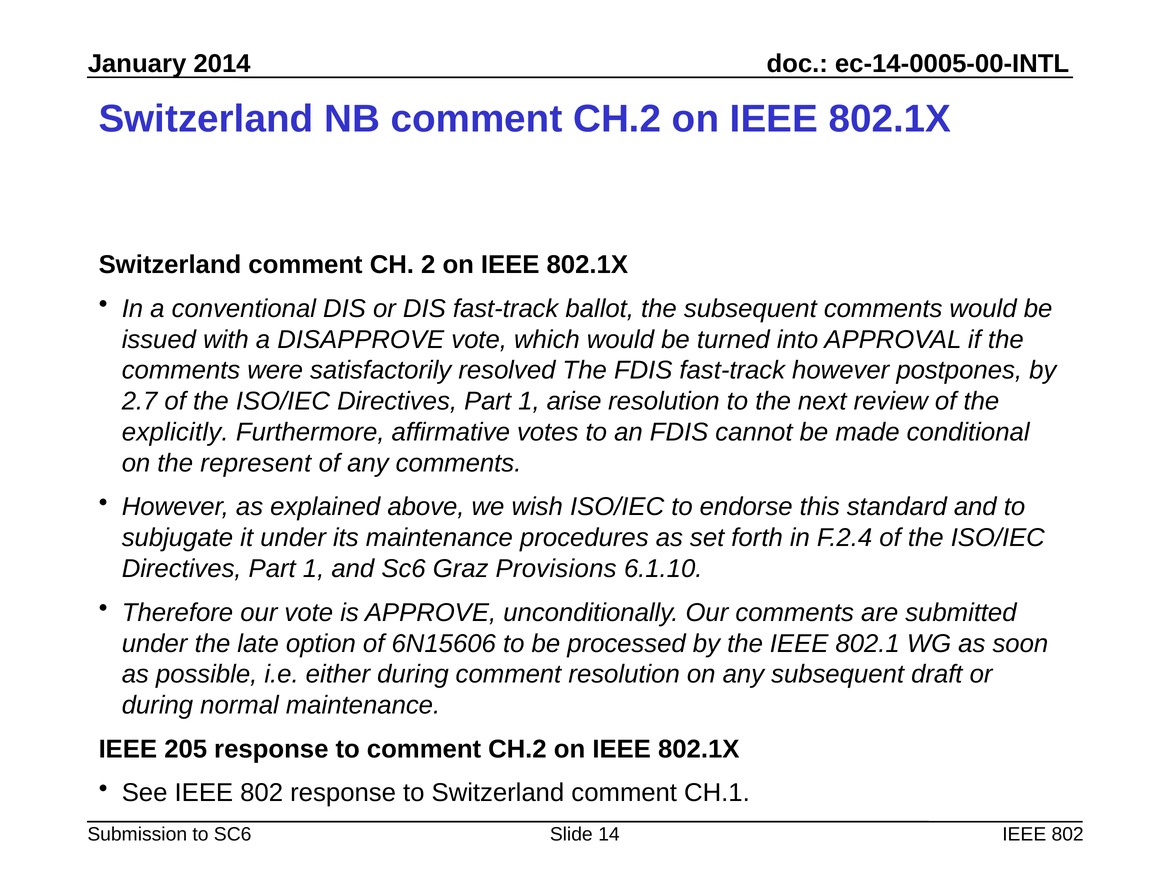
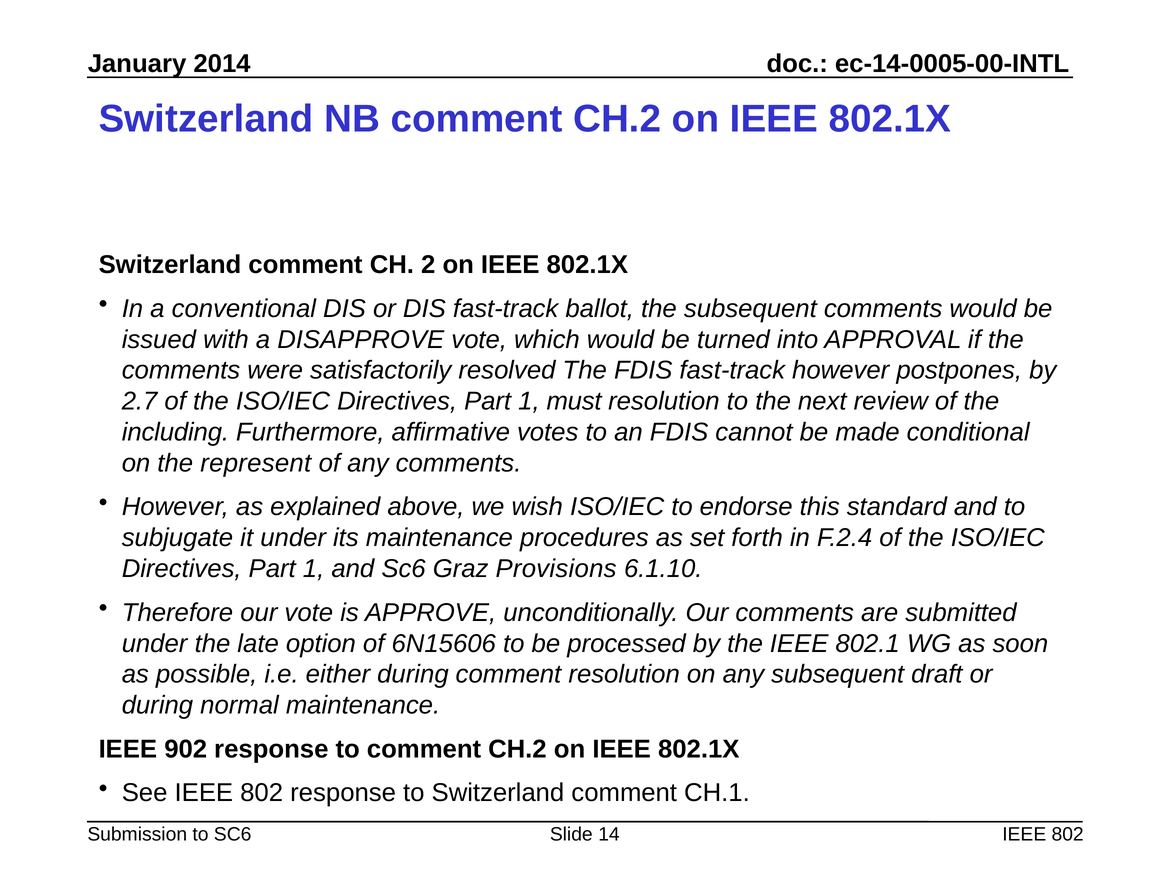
arise: arise -> must
explicitly: explicitly -> including
205: 205 -> 902
